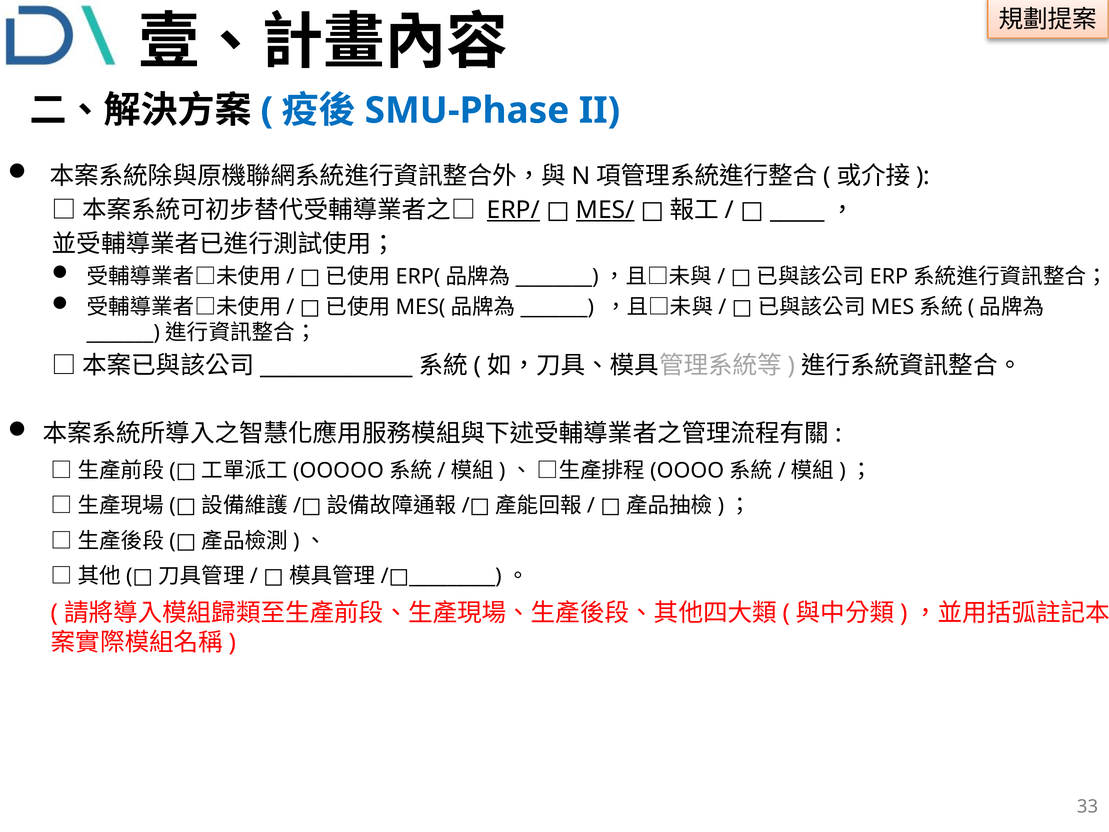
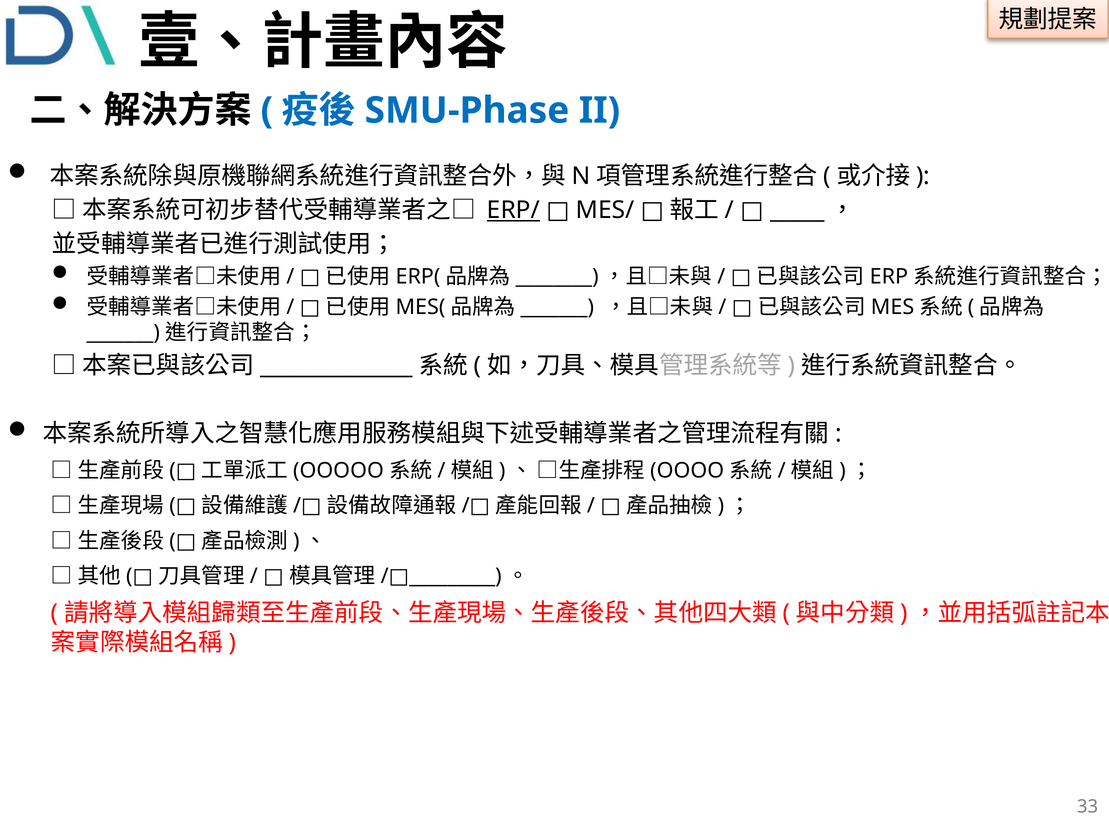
MES/ underline: present -> none
